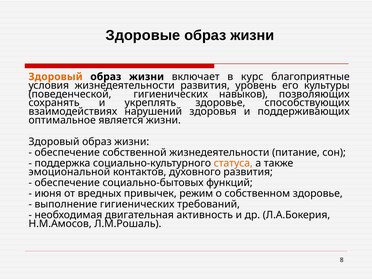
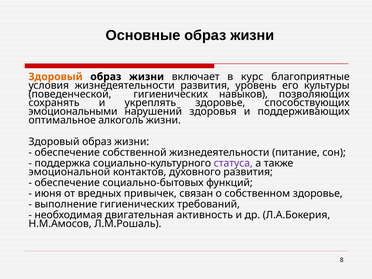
Здоровые: Здоровые -> Основные
взаимодействиях: взаимодействиях -> эмоциональными
является: является -> алкоголь
статуса colour: orange -> purple
режим: режим -> связан
